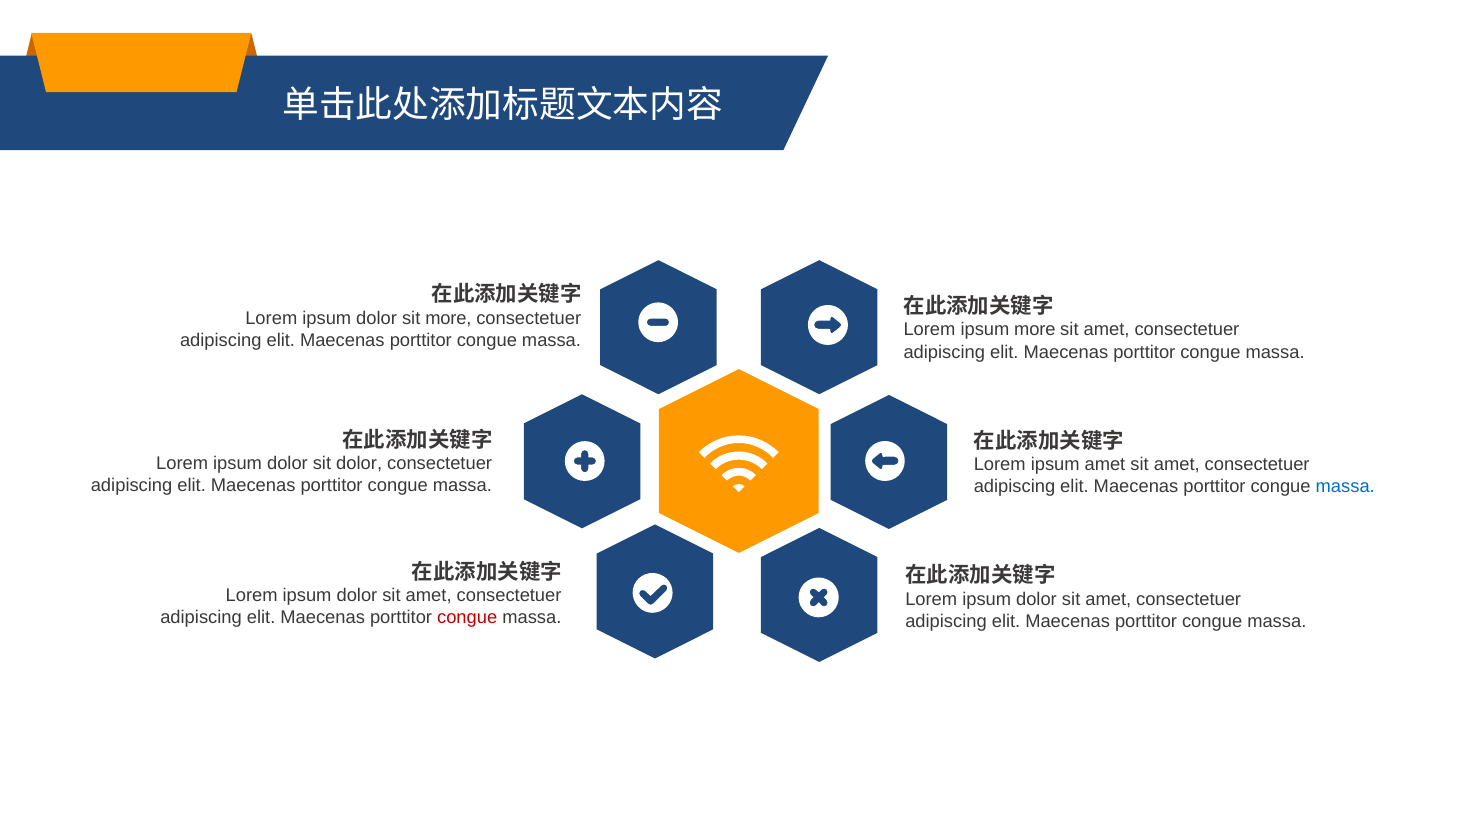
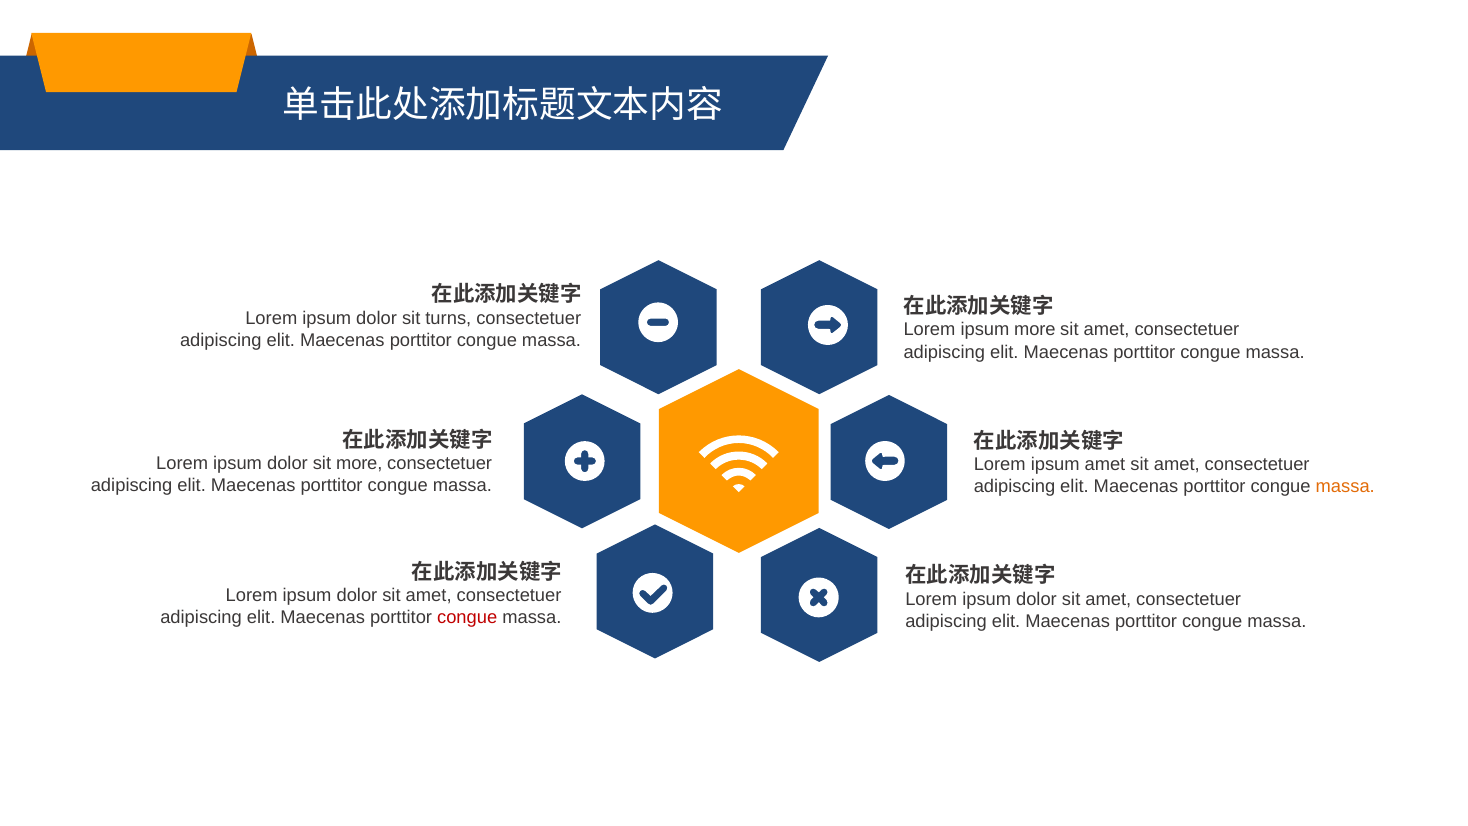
sit more: more -> turns
sit dolor: dolor -> more
massa at (1345, 487) colour: blue -> orange
